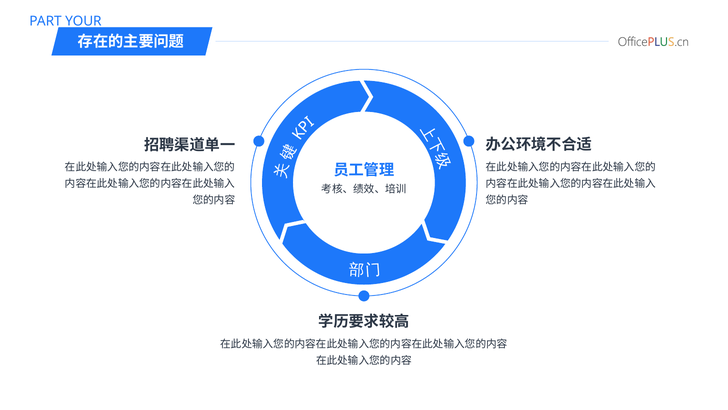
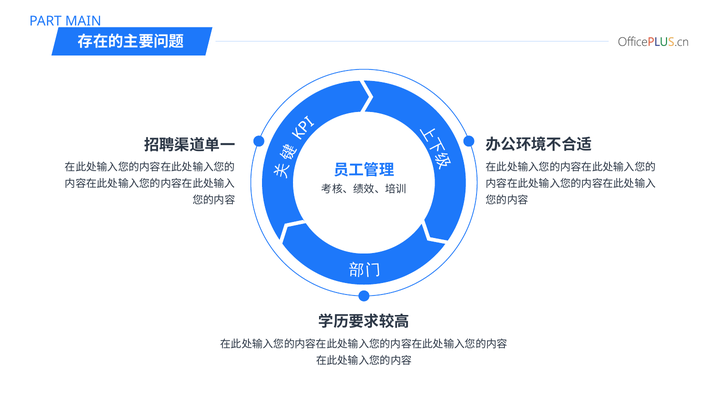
YOUR: YOUR -> MAIN
